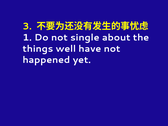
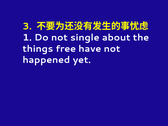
well: well -> free
